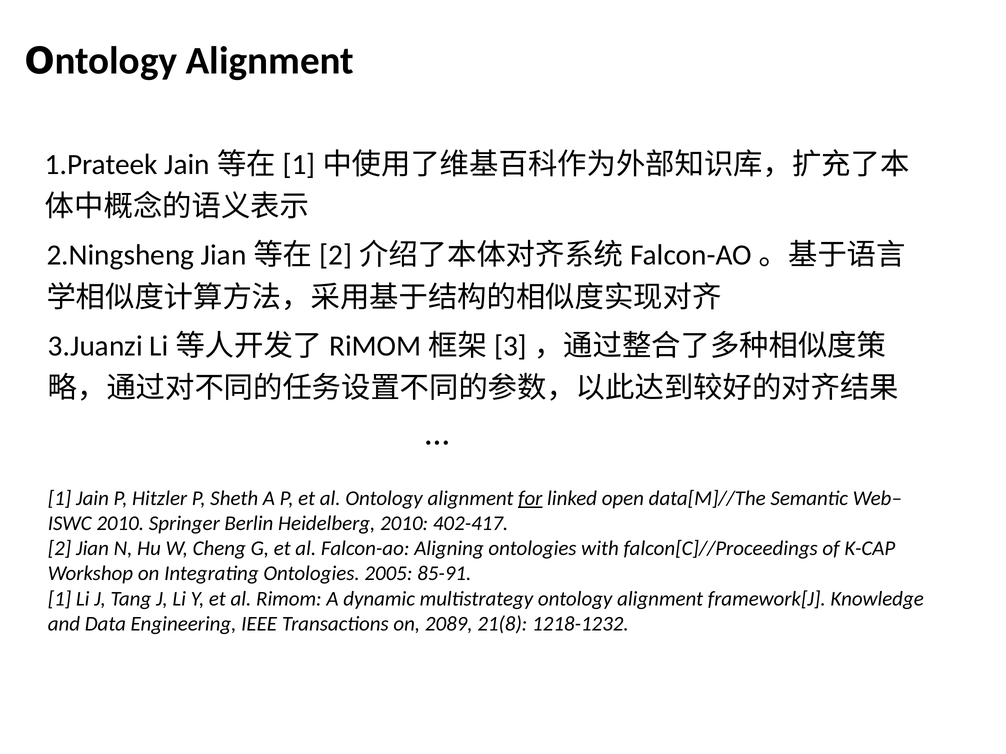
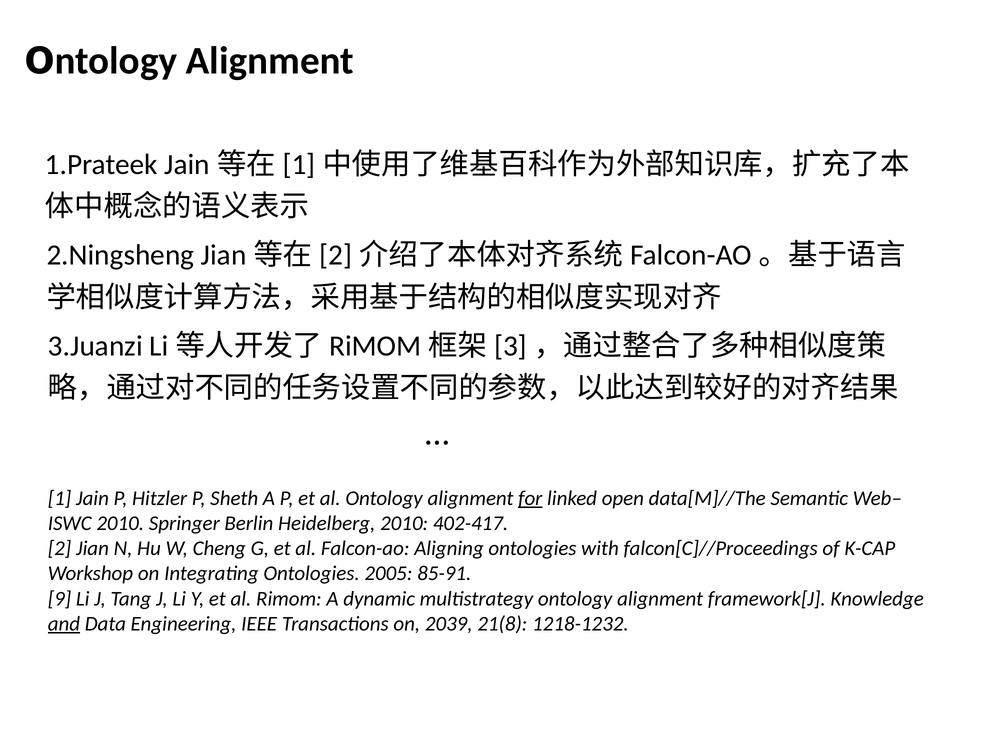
1 at (59, 599): 1 -> 9
and underline: none -> present
2089: 2089 -> 2039
